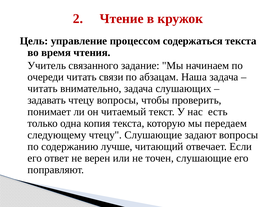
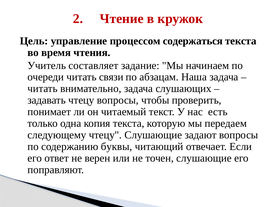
связанного: связанного -> составляет
лучше: лучше -> буквы
